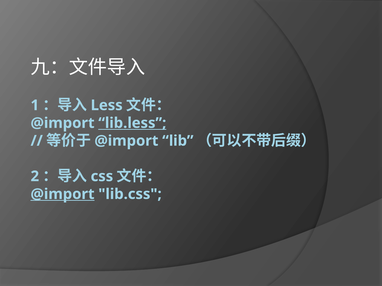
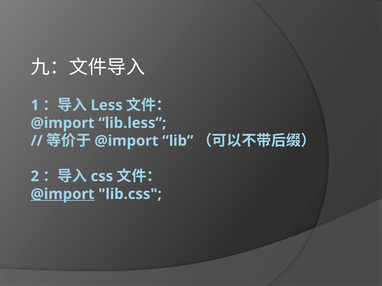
lib.less underline: present -> none
